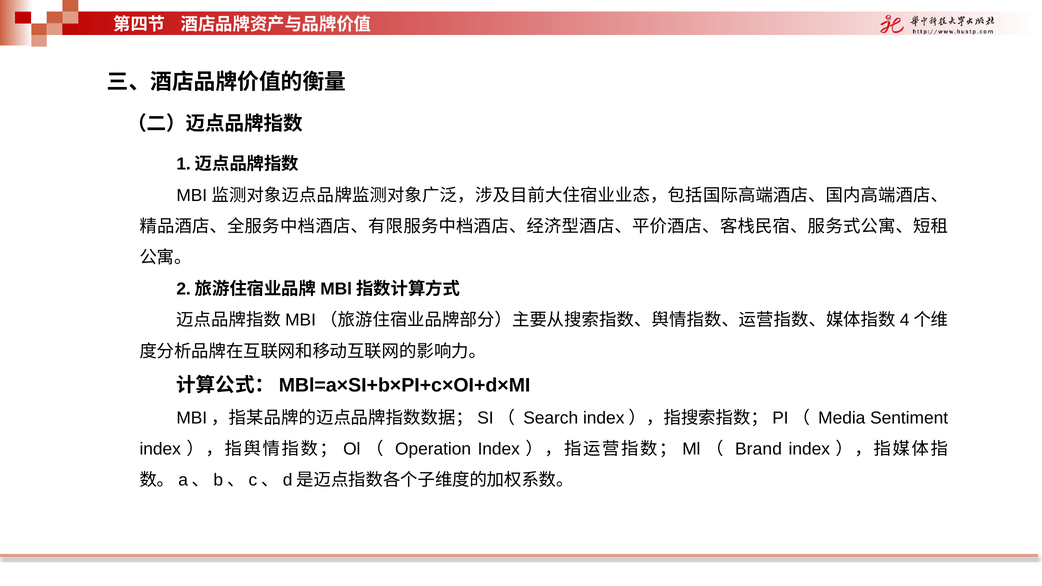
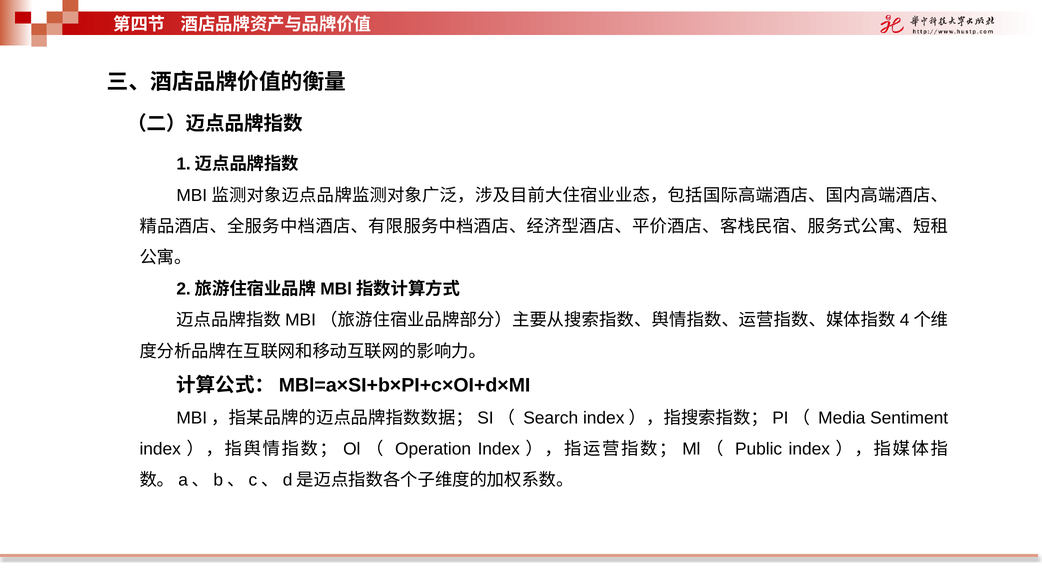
Brand: Brand -> Public
